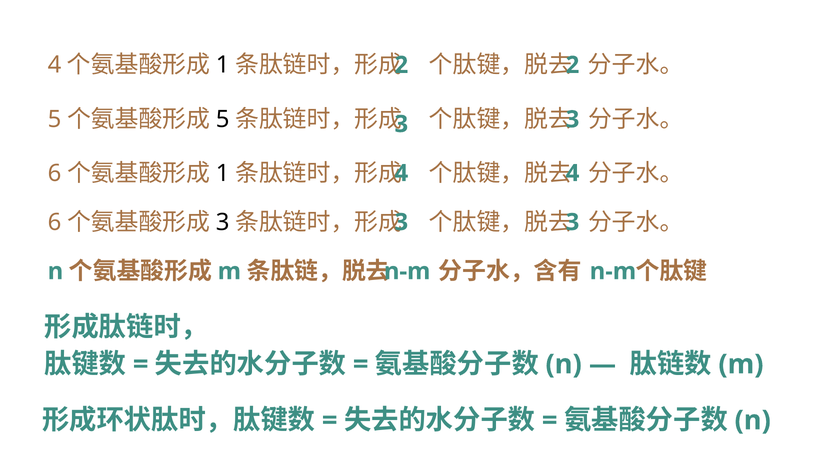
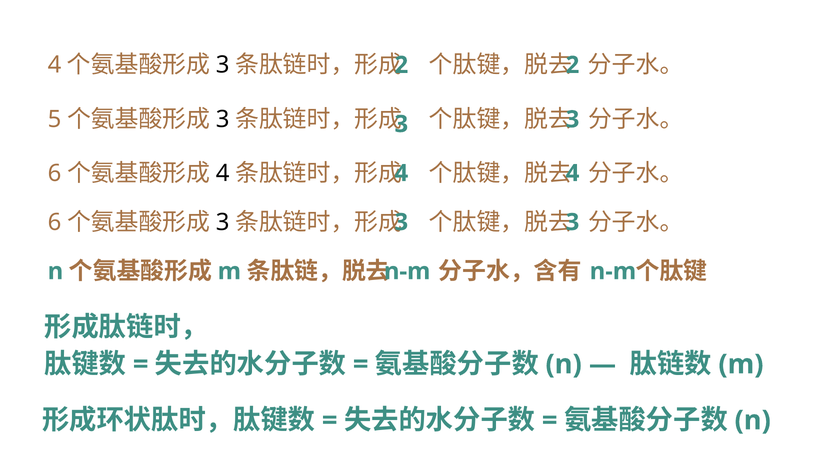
1 at (223, 65): 1 -> 3
5 at (223, 119): 5 -> 3
1 at (223, 173): 1 -> 4
